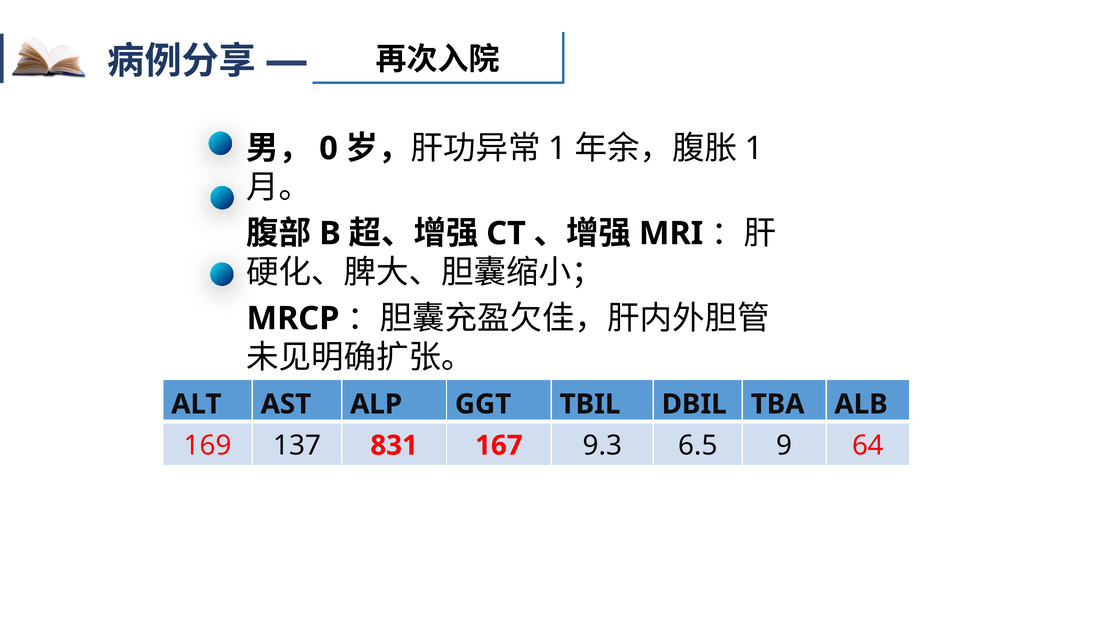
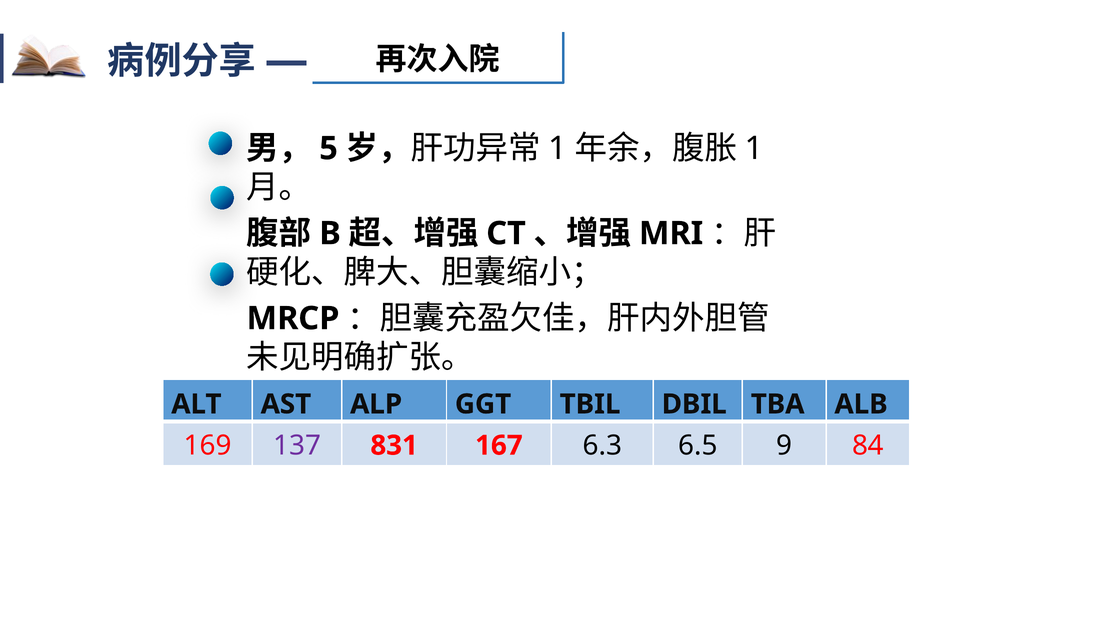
0: 0 -> 5
137 colour: black -> purple
9.3: 9.3 -> 6.3
64: 64 -> 84
